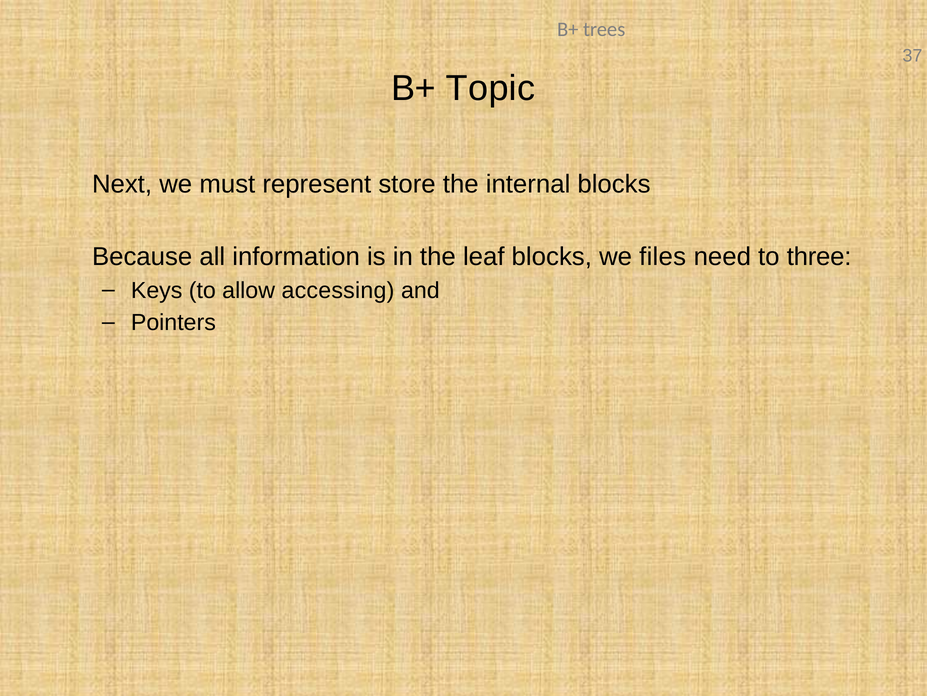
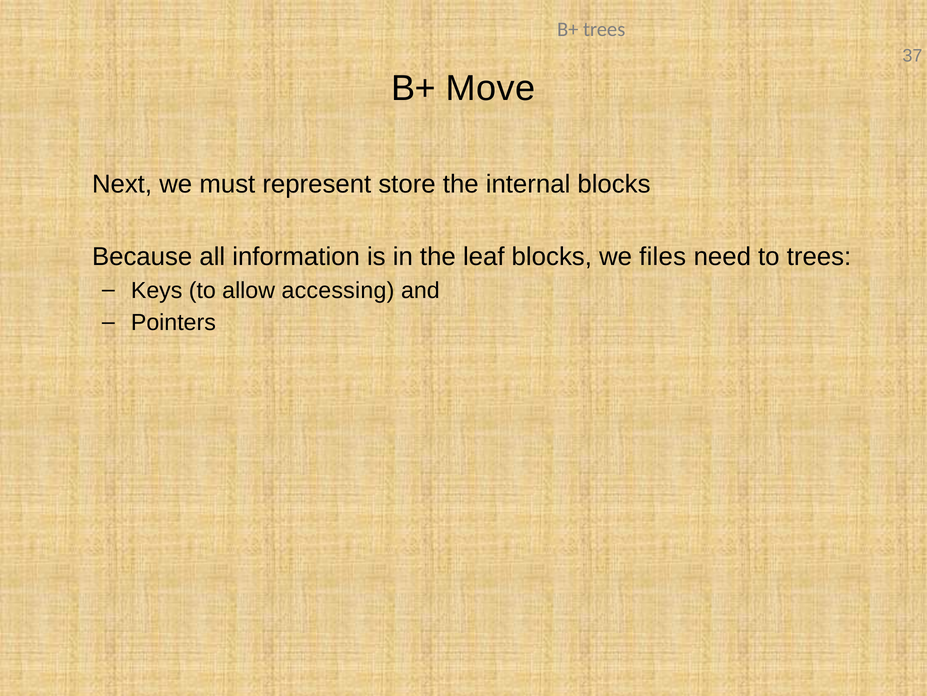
Topic: Topic -> Move
to three: three -> trees
